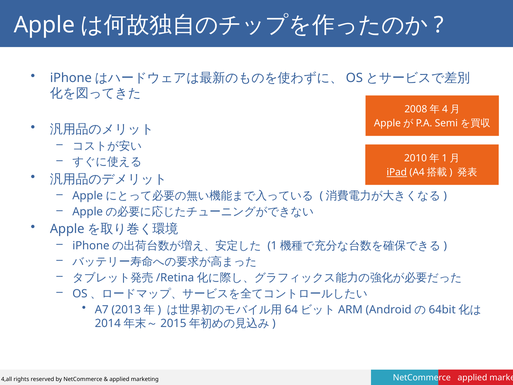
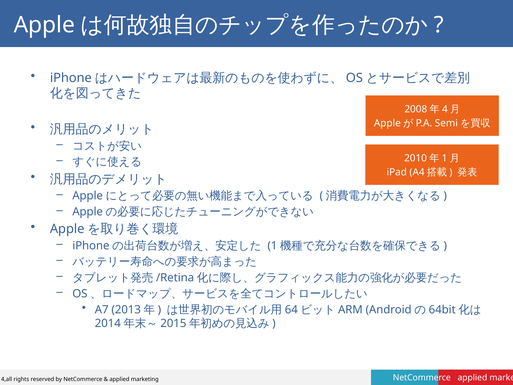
iPad underline: present -> none
